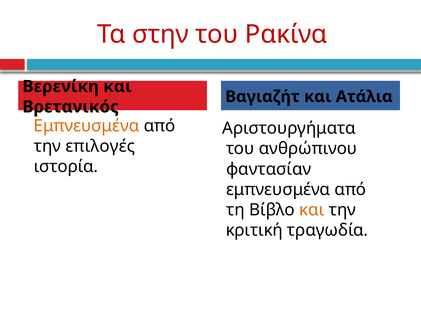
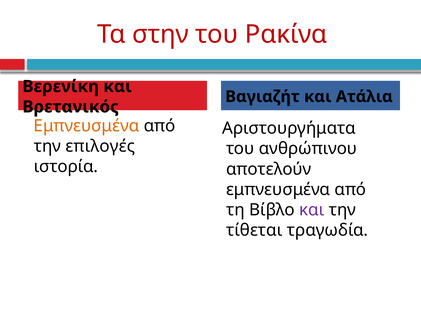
φαντασίαν: φαντασίαν -> αποτελούν
και at (312, 210) colour: orange -> purple
κριτική: κριτική -> τίθεται
